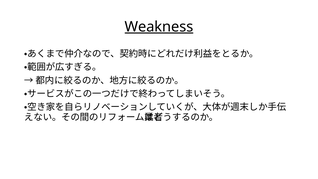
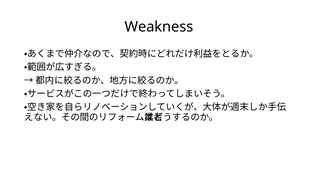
Weakness underline: present -> none
